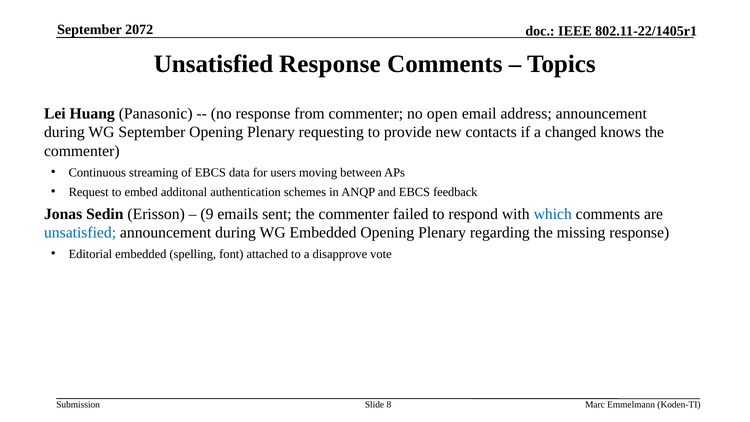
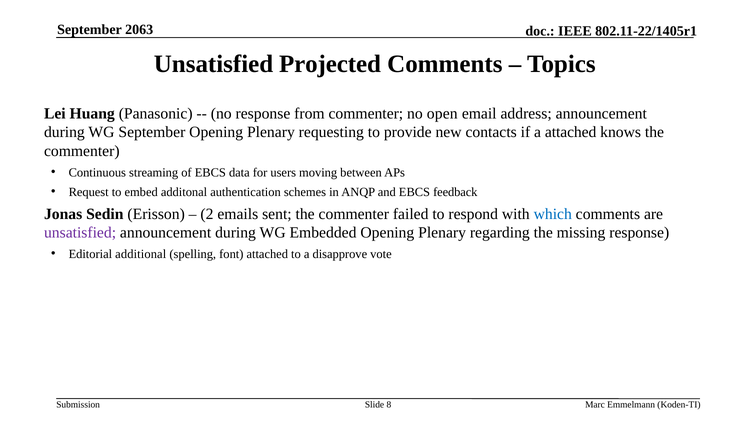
2072: 2072 -> 2063
Unsatisfied Response: Response -> Projected
a changed: changed -> attached
9: 9 -> 2
unsatisfied at (80, 233) colour: blue -> purple
Editorial embedded: embedded -> additional
